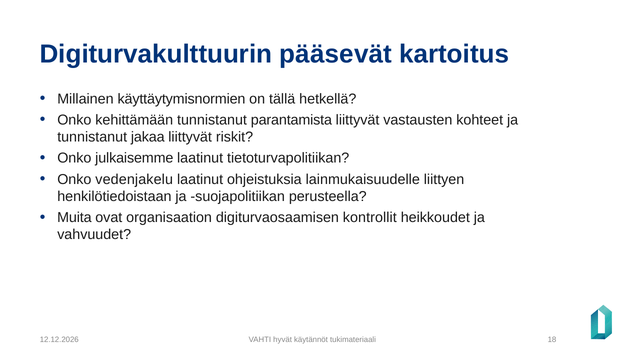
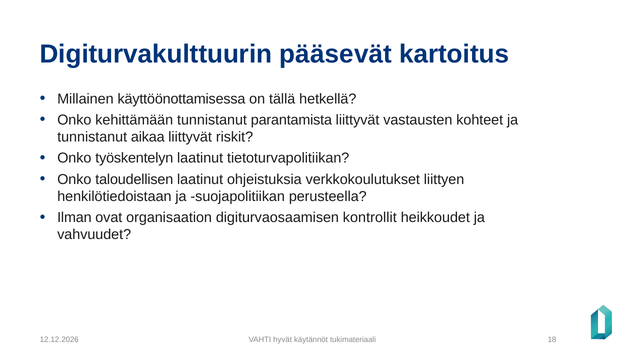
käyttäytymisnormien: käyttäytymisnormien -> käyttöönottamisessa
jakaa: jakaa -> aikaa
julkaisemme: julkaisemme -> työskentelyn
vedenjakelu: vedenjakelu -> taloudellisen
lainmukaisuudelle: lainmukaisuudelle -> verkkokoulutukset
Muita: Muita -> Ilman
